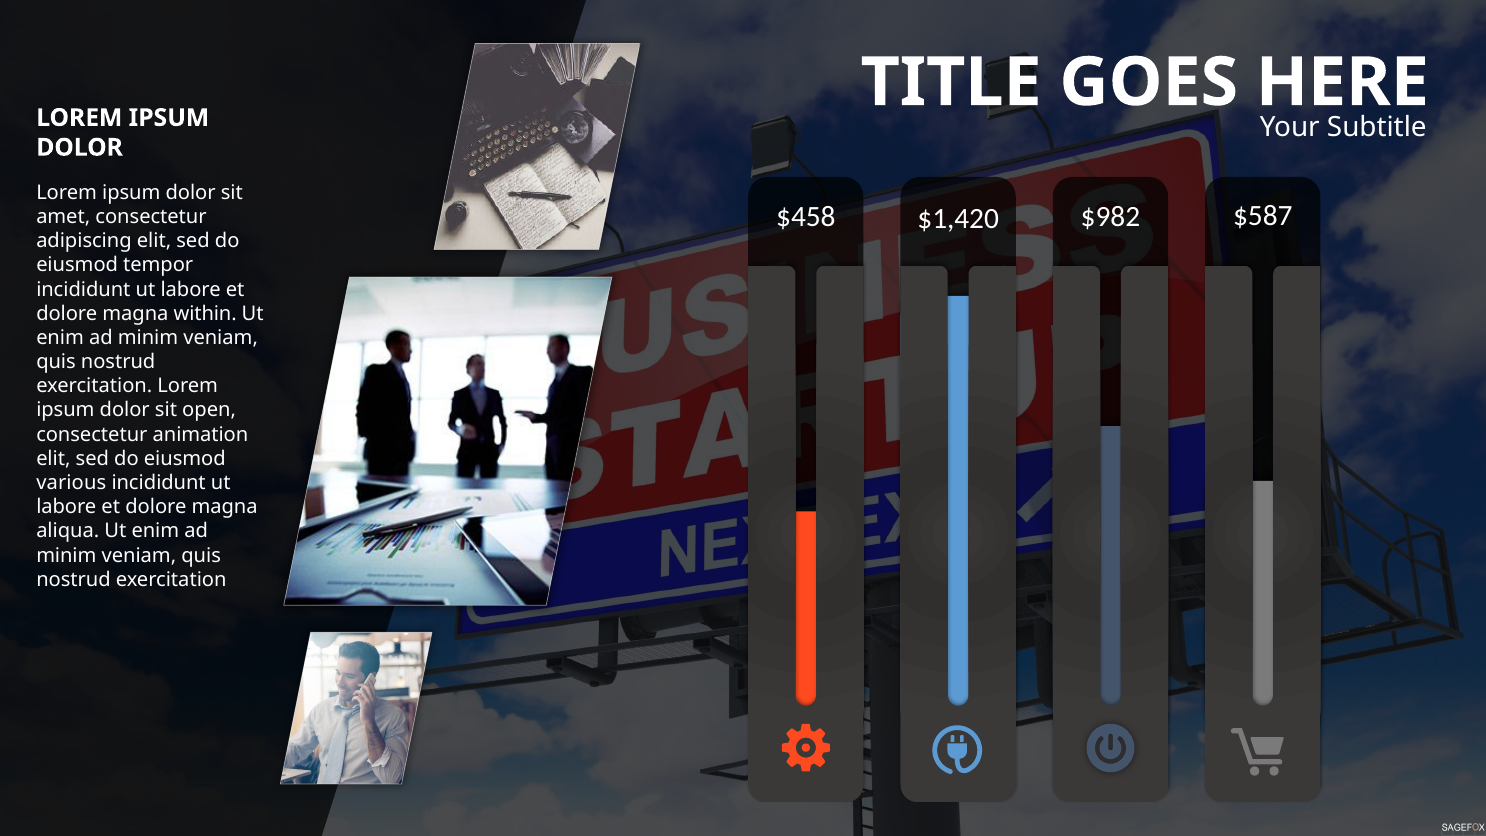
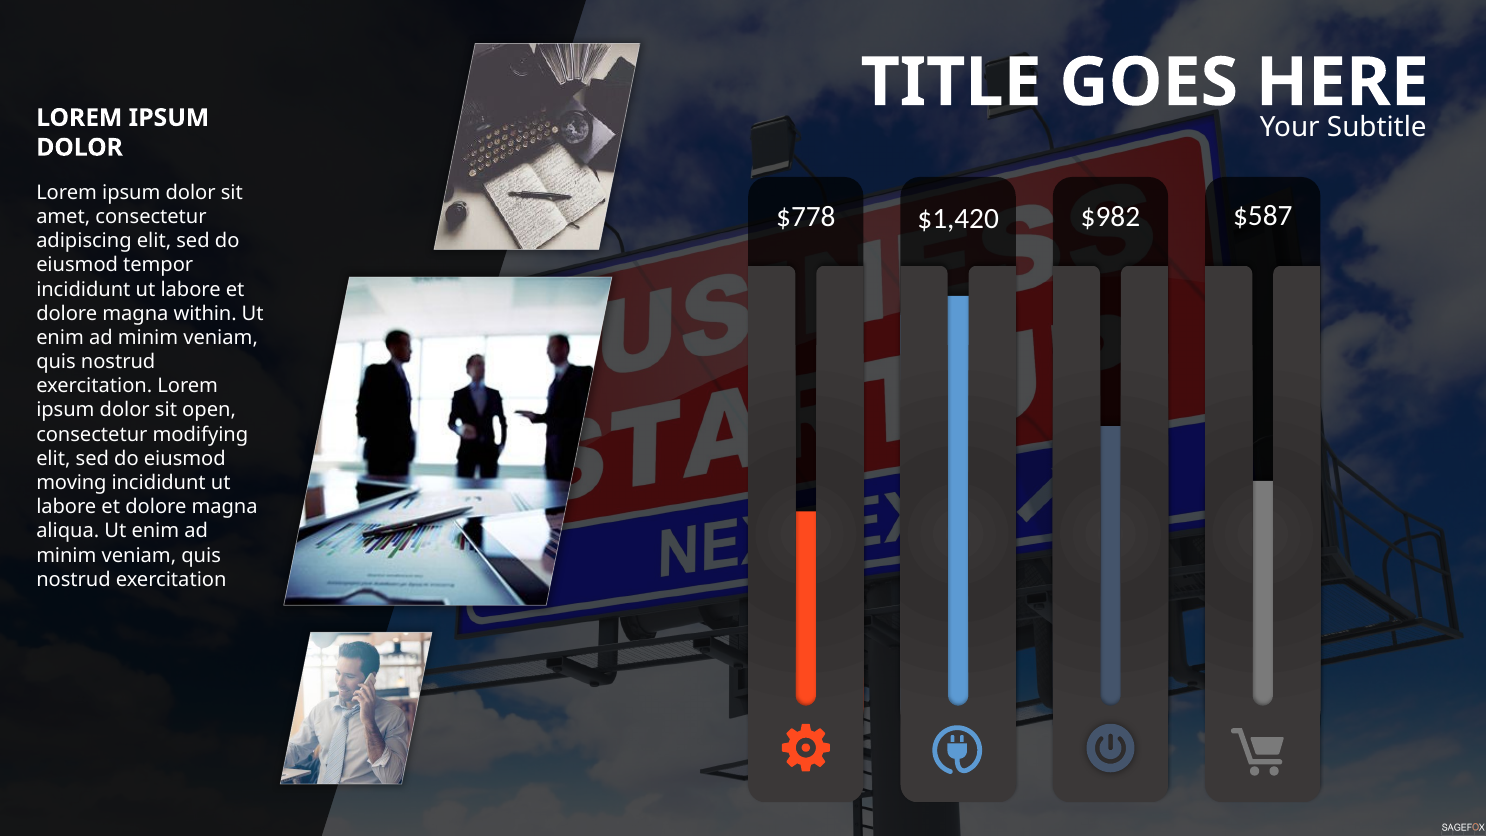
$458: $458 -> $778
animation: animation -> modifying
various: various -> moving
